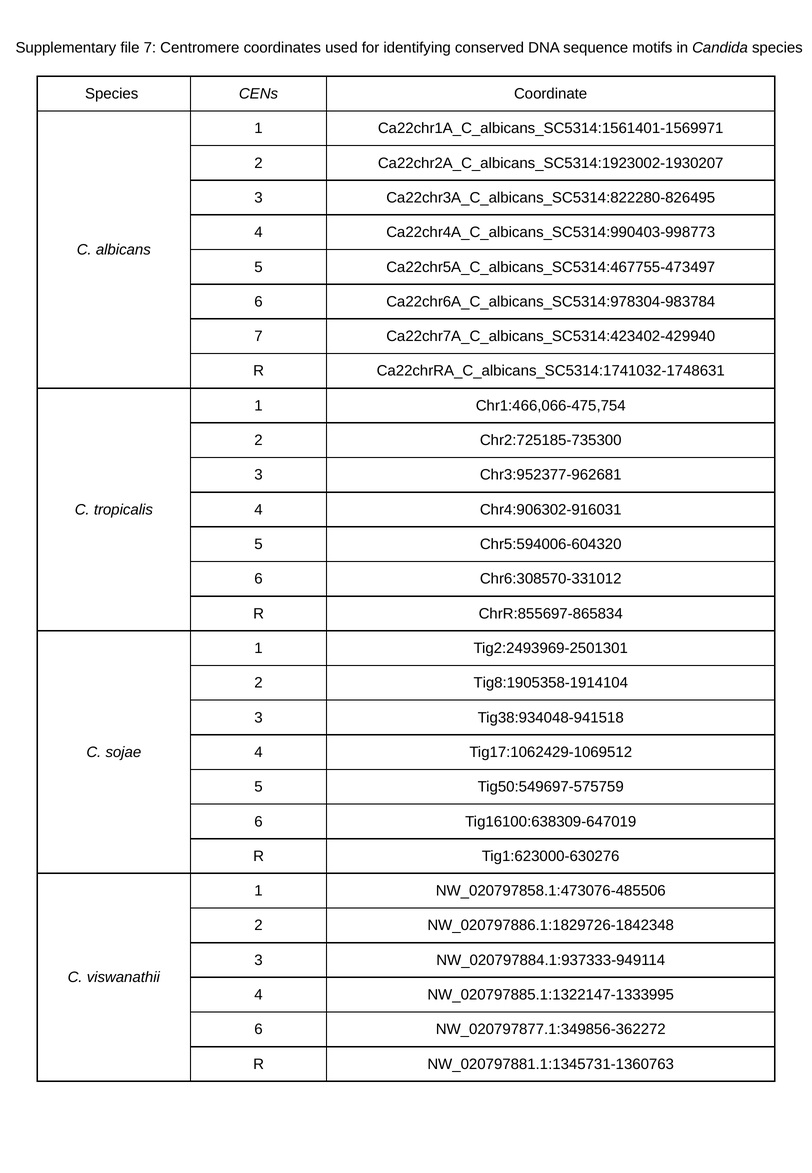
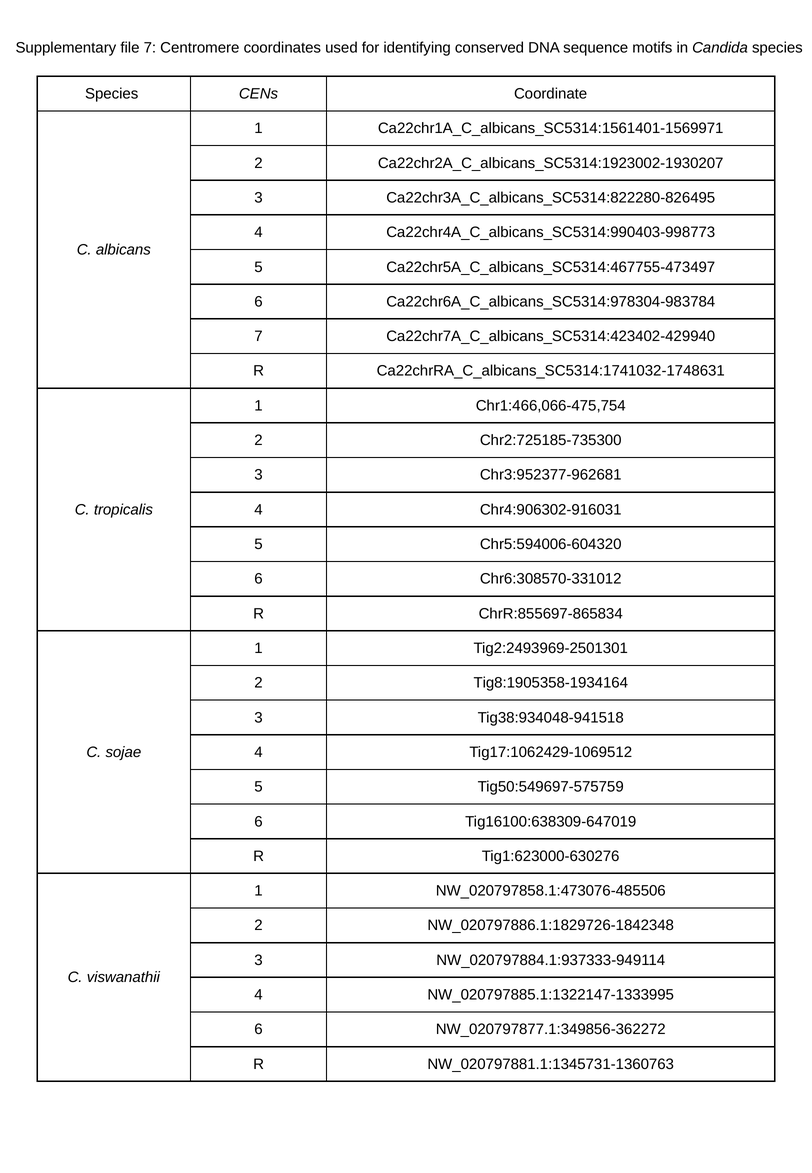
Tig8:1905358-1914104: Tig8:1905358-1914104 -> Tig8:1905358-1934164
